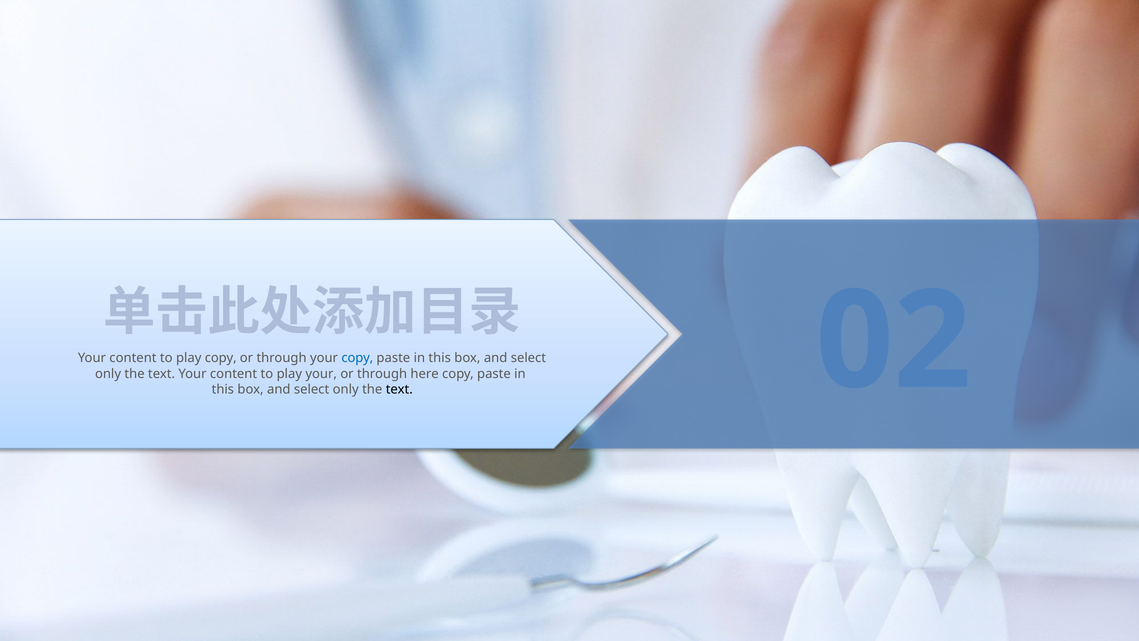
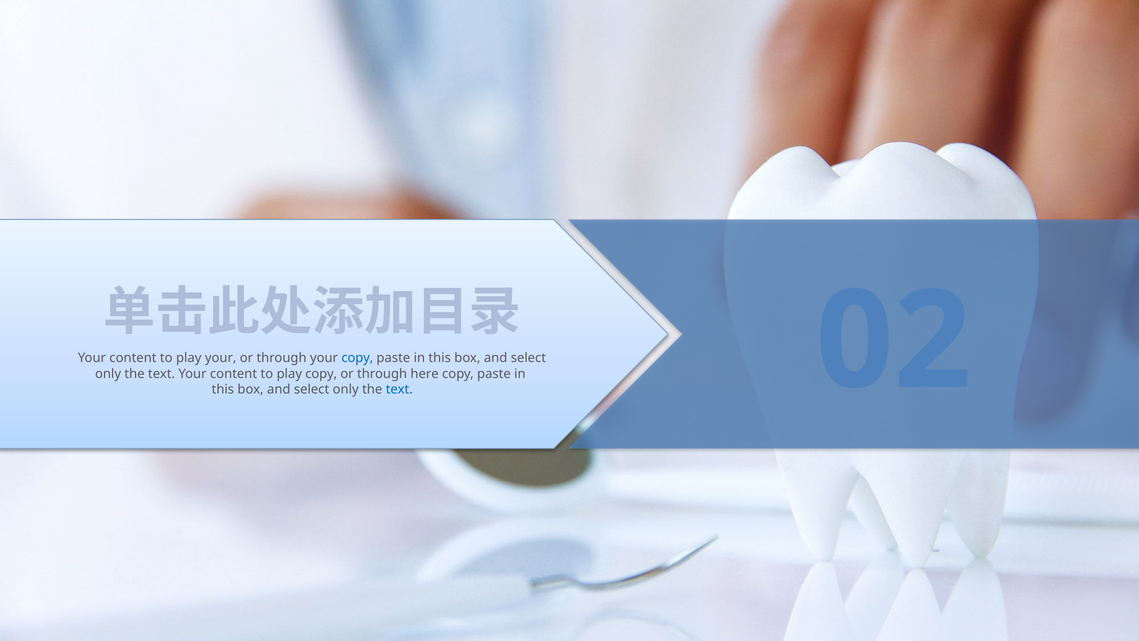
play copy: copy -> your
play your: your -> copy
text at (399, 389) colour: black -> blue
